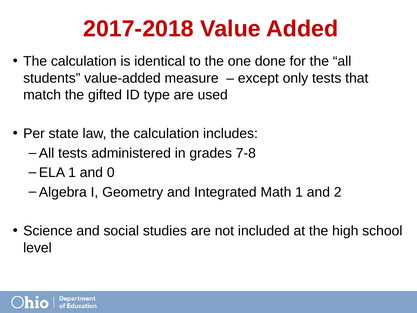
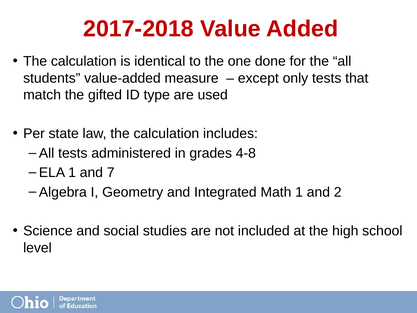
7-8: 7-8 -> 4-8
0: 0 -> 7
